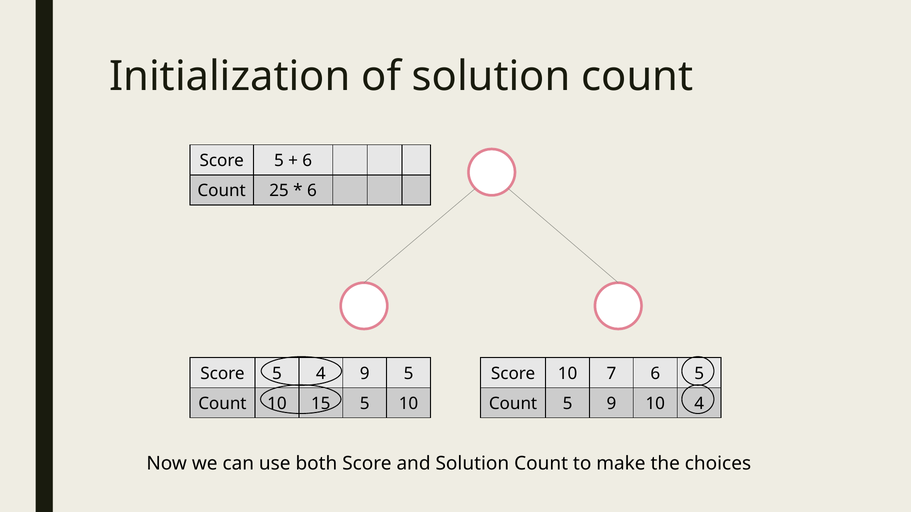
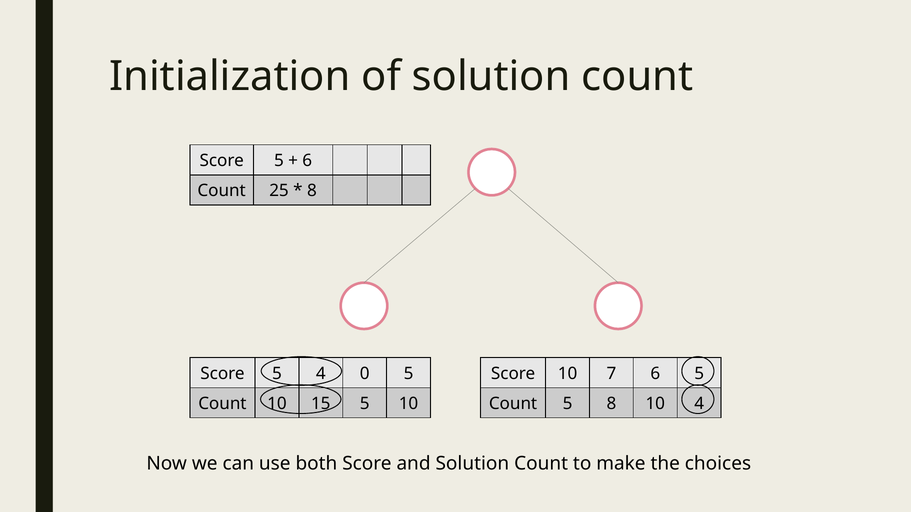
6 at (312, 191): 6 -> 8
4 9: 9 -> 0
5 9: 9 -> 8
